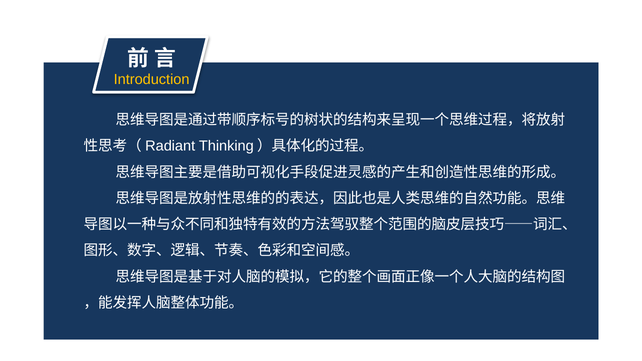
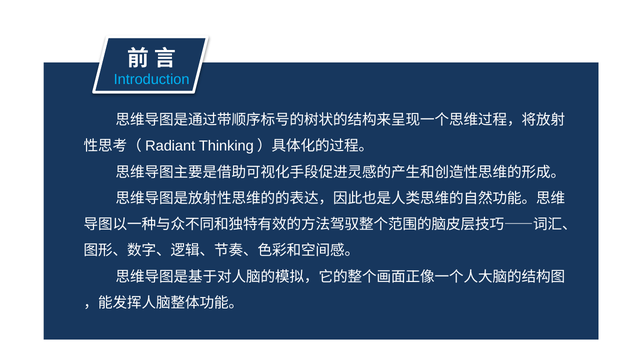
Introduction colour: yellow -> light blue
